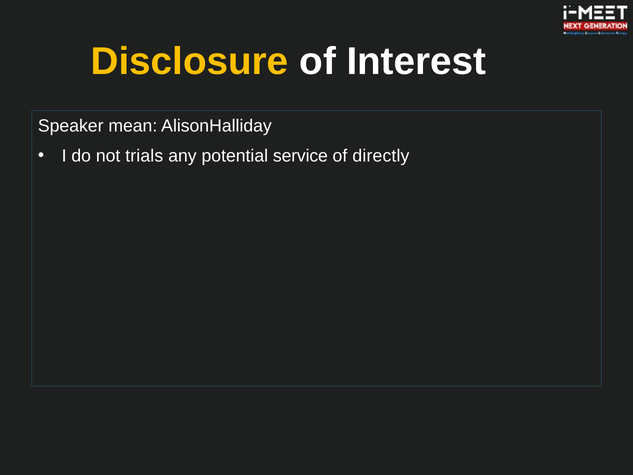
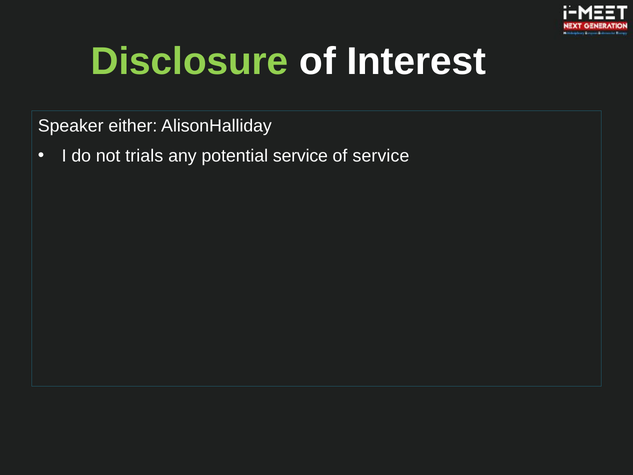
Disclosure colour: yellow -> light green
mean: mean -> either
of directly: directly -> service
